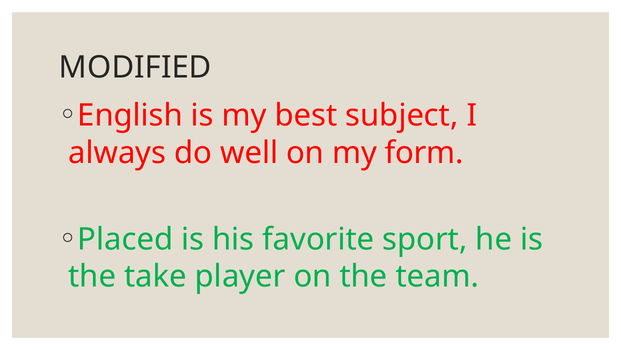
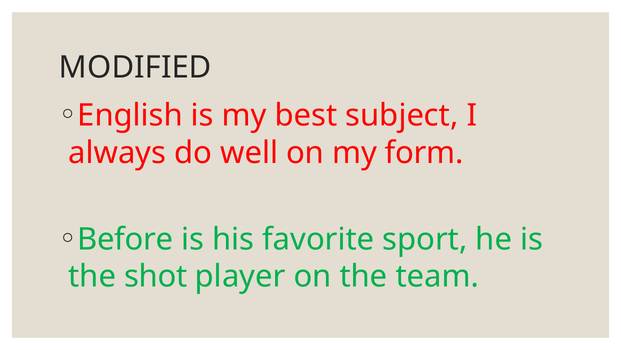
Placed: Placed -> Before
take: take -> shot
